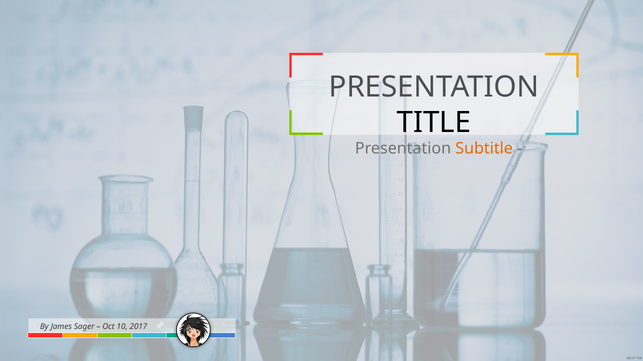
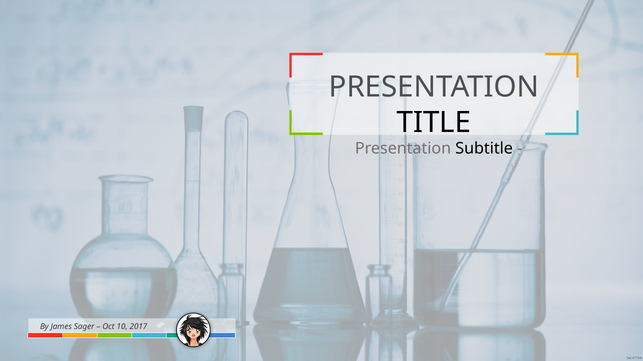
Subtitle colour: orange -> black
